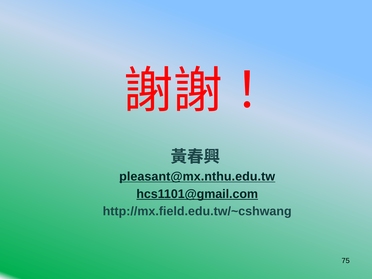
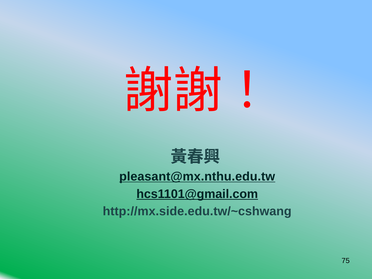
http://mx.field.edu.tw/~cshwang: http://mx.field.edu.tw/~cshwang -> http://mx.side.edu.tw/~cshwang
